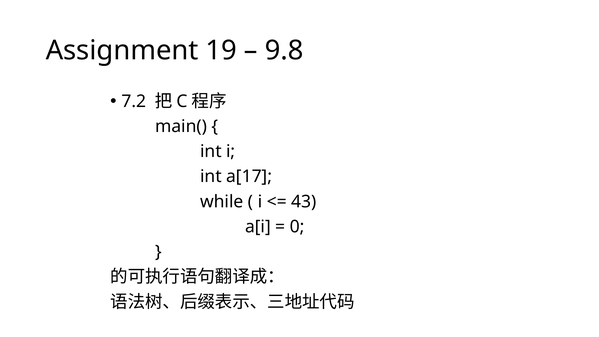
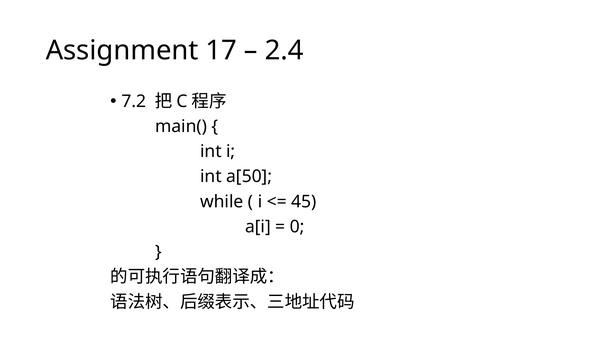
19: 19 -> 17
9.8: 9.8 -> 2.4
a[17: a[17 -> a[50
43: 43 -> 45
